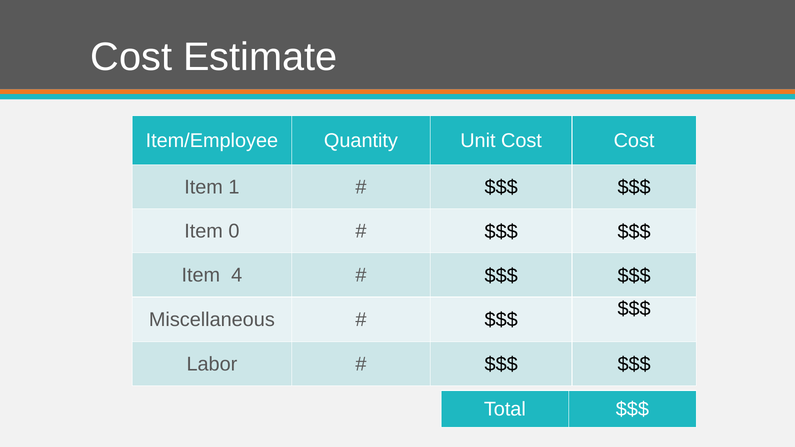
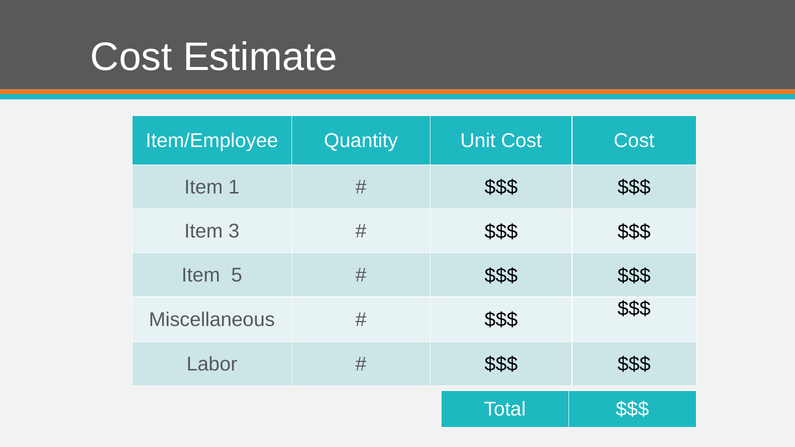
0: 0 -> 3
4: 4 -> 5
